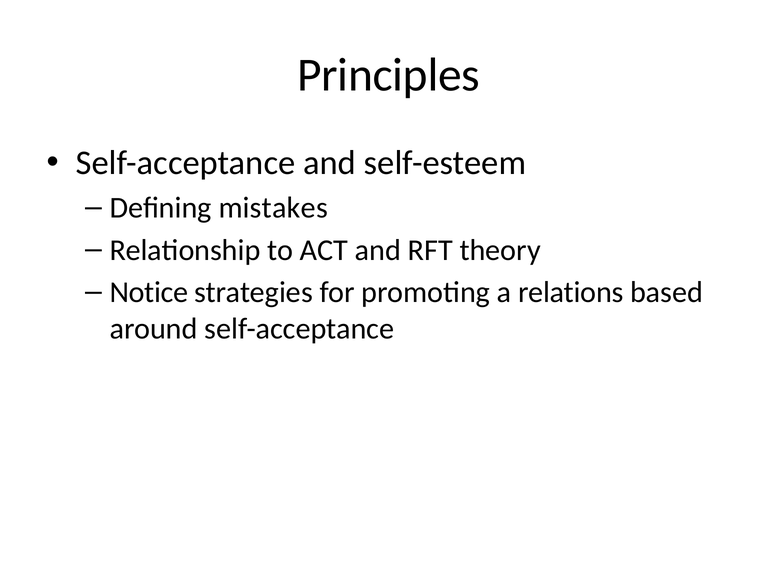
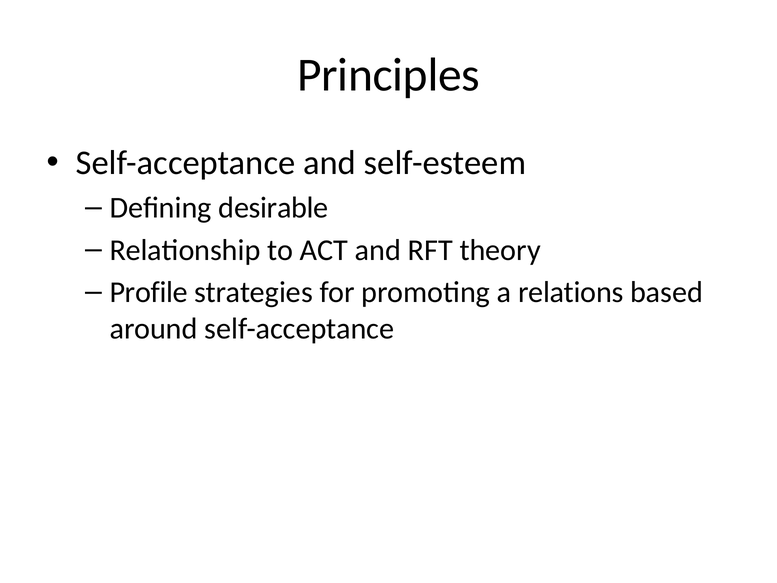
mistakes: mistakes -> desirable
Notice: Notice -> Profile
